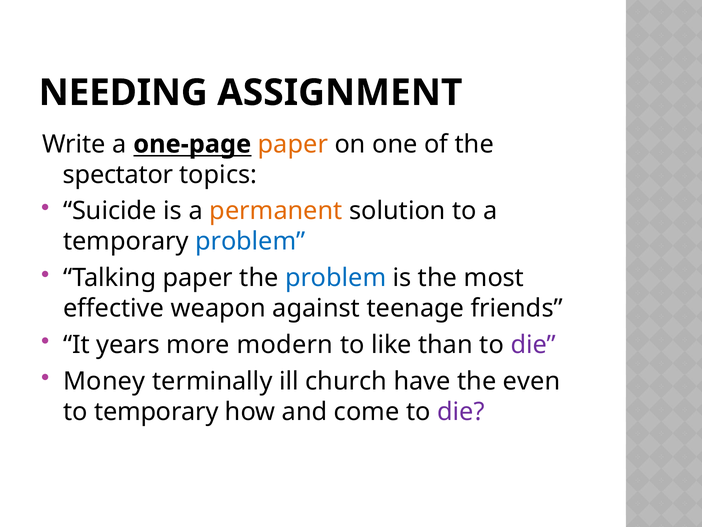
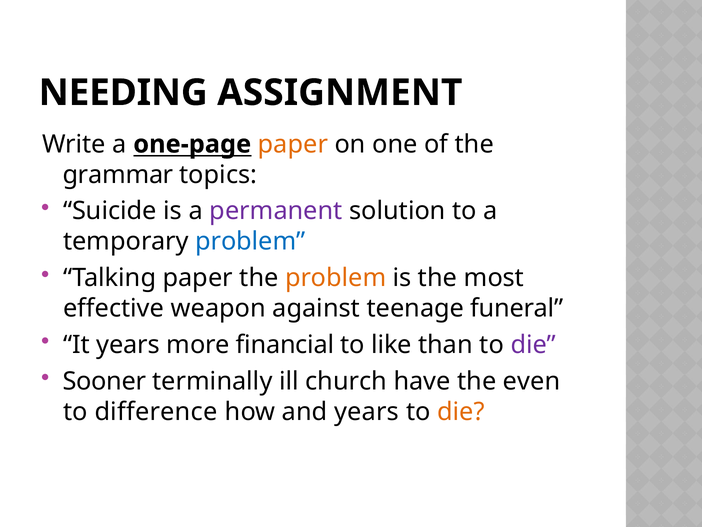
spectator: spectator -> grammar
permanent colour: orange -> purple
problem at (336, 278) colour: blue -> orange
friends: friends -> funeral
modern: modern -> financial
Money: Money -> Sooner
to temporary: temporary -> difference
and come: come -> years
die at (461, 411) colour: purple -> orange
